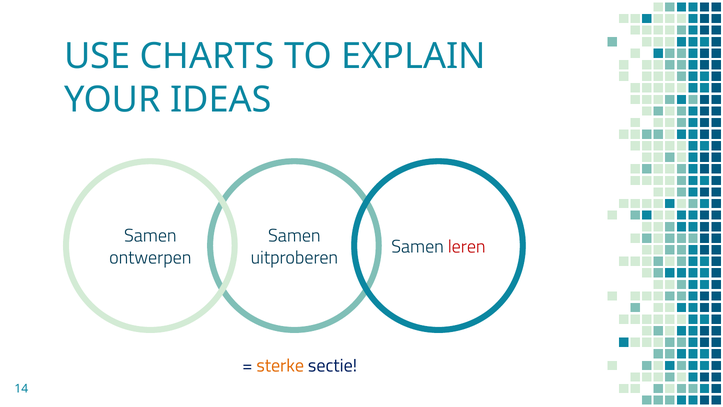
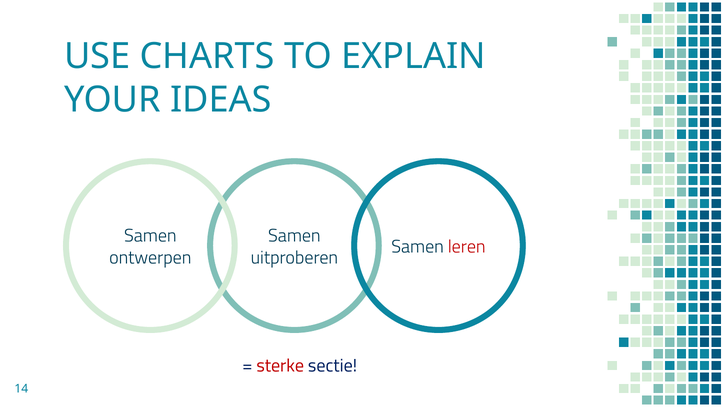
sterke colour: orange -> red
